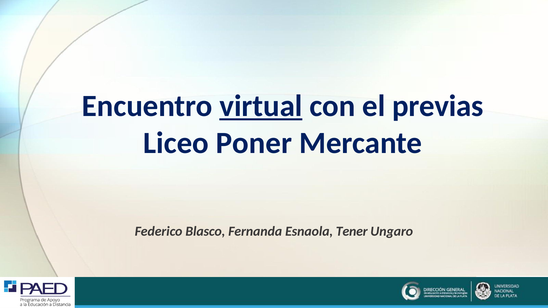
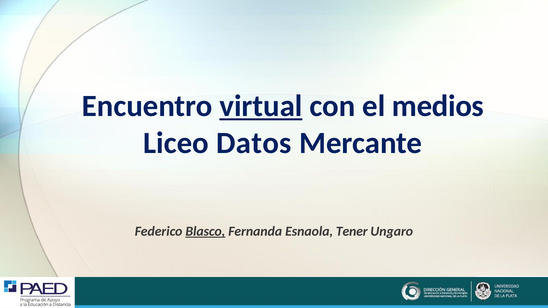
previas: previas -> medios
Poner: Poner -> Datos
Blasco underline: none -> present
